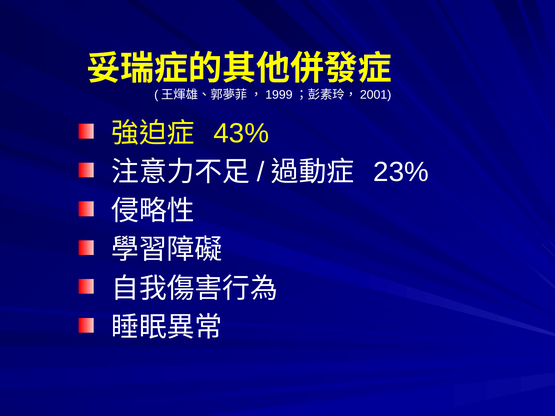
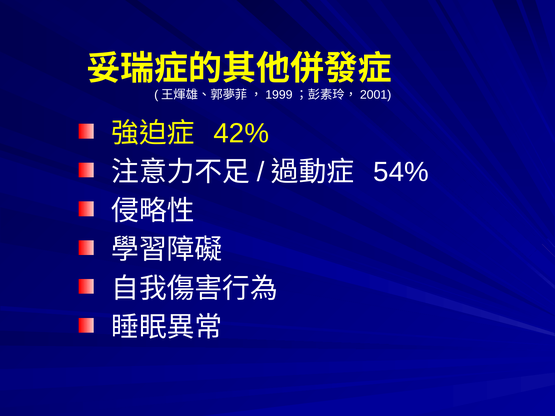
43%: 43% -> 42%
23%: 23% -> 54%
